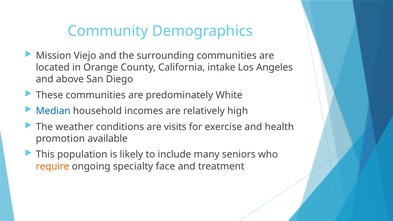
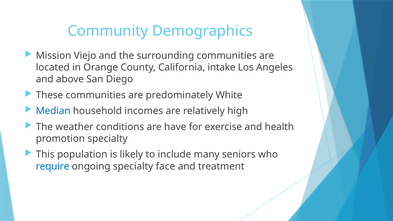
visits: visits -> have
promotion available: available -> specialty
require colour: orange -> blue
